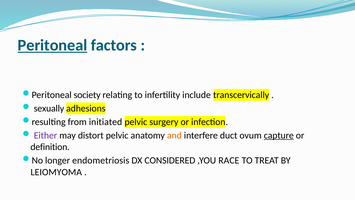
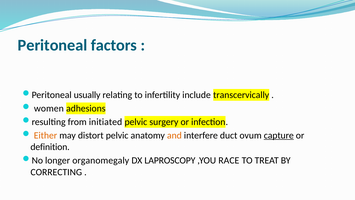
Peritoneal at (53, 45) underline: present -> none
society: society -> usually
sexually: sexually -> women
Either colour: purple -> orange
endometriosis: endometriosis -> organomegaly
CONSIDERED: CONSIDERED -> LAPROSCOPY
LEIOMYOMA: LEIOMYOMA -> CORRECTING
